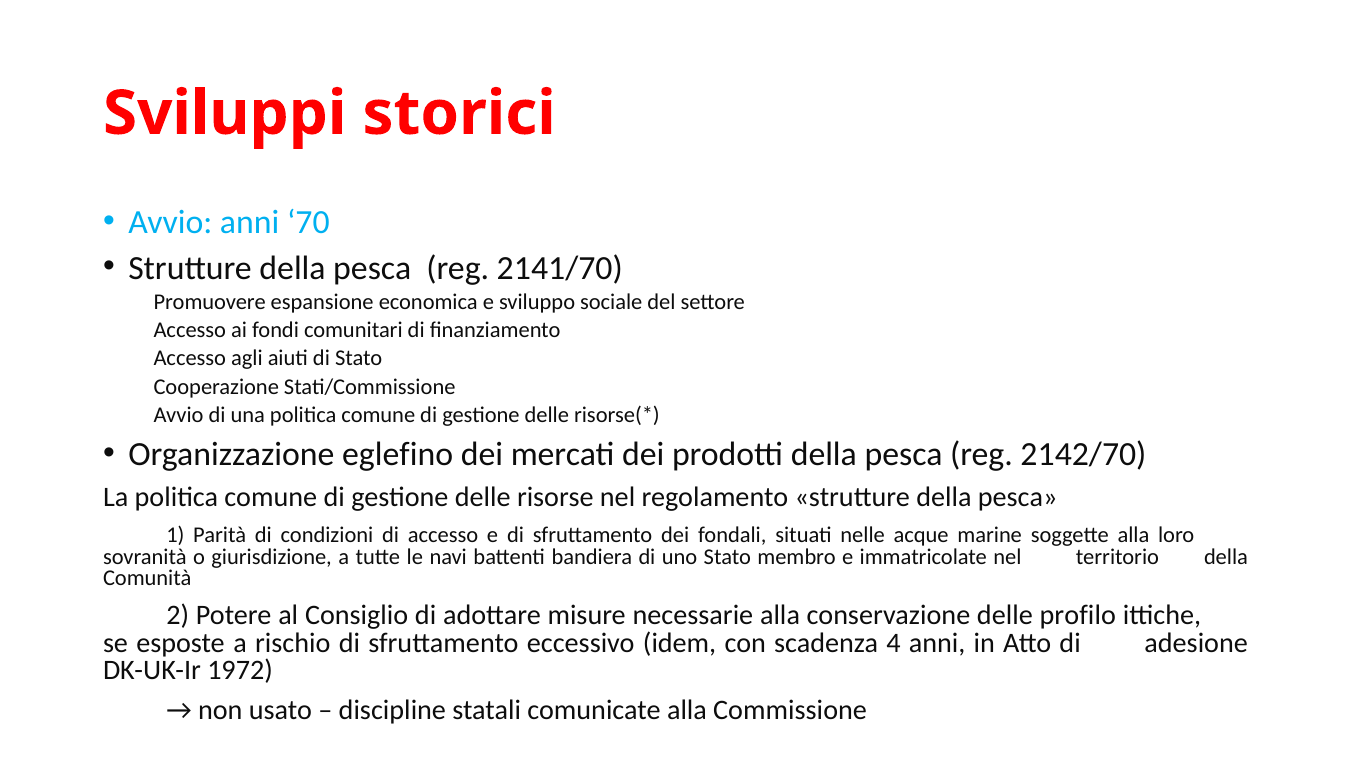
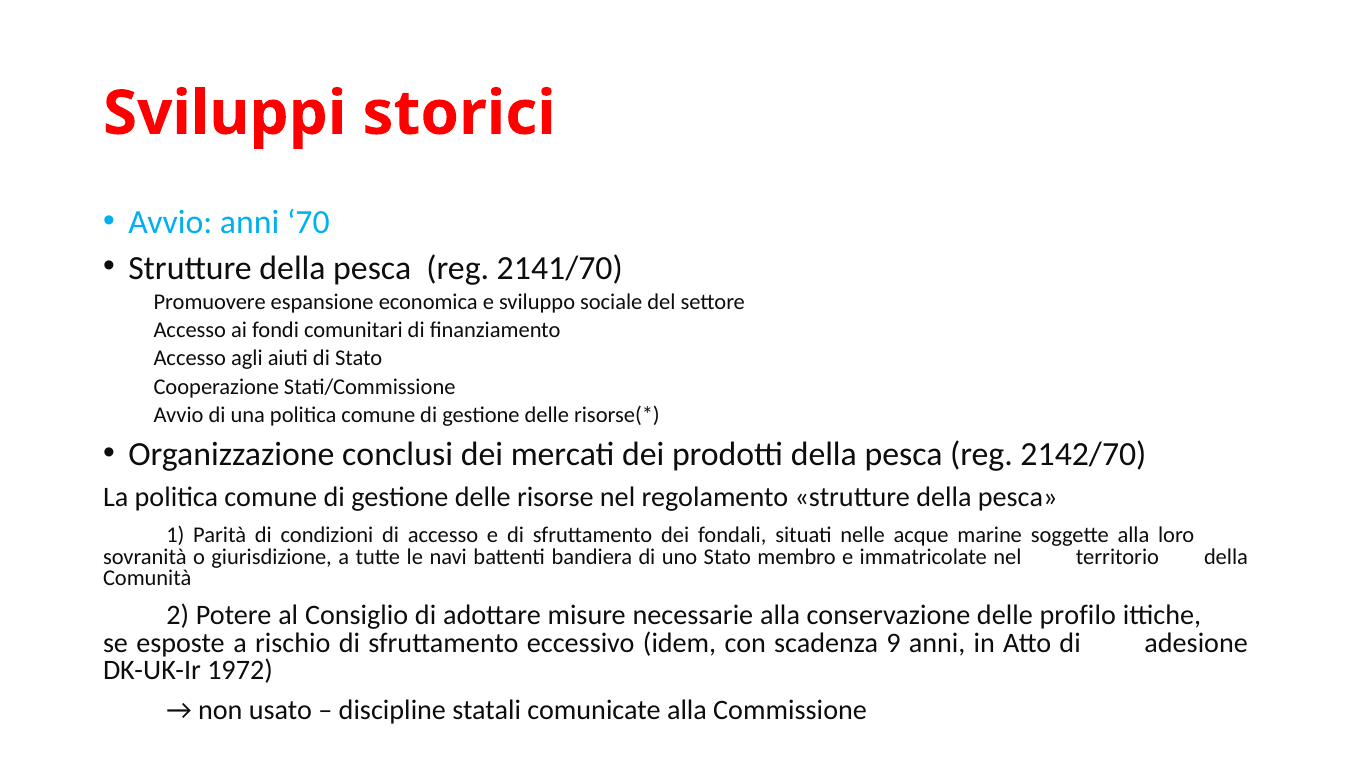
eglefino: eglefino -> conclusi
4: 4 -> 9
